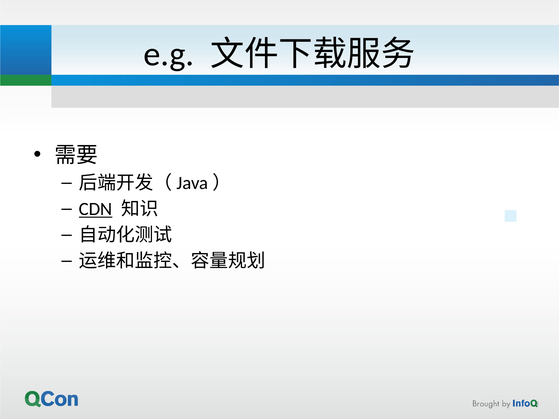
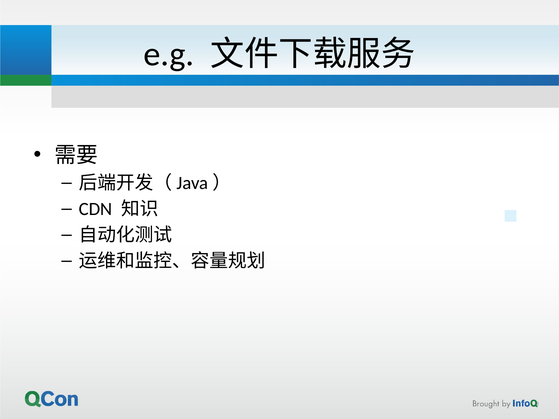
CDN underline: present -> none
